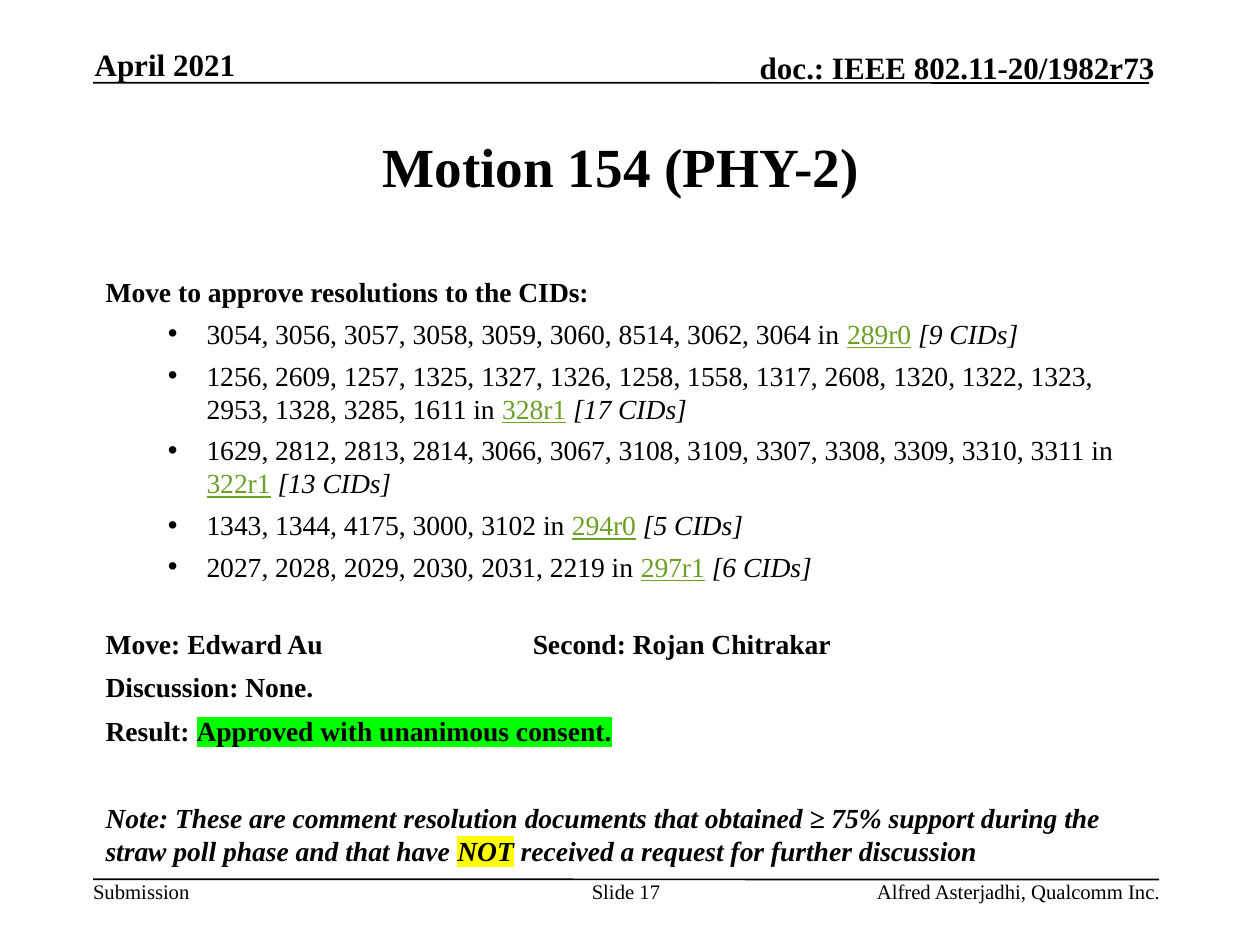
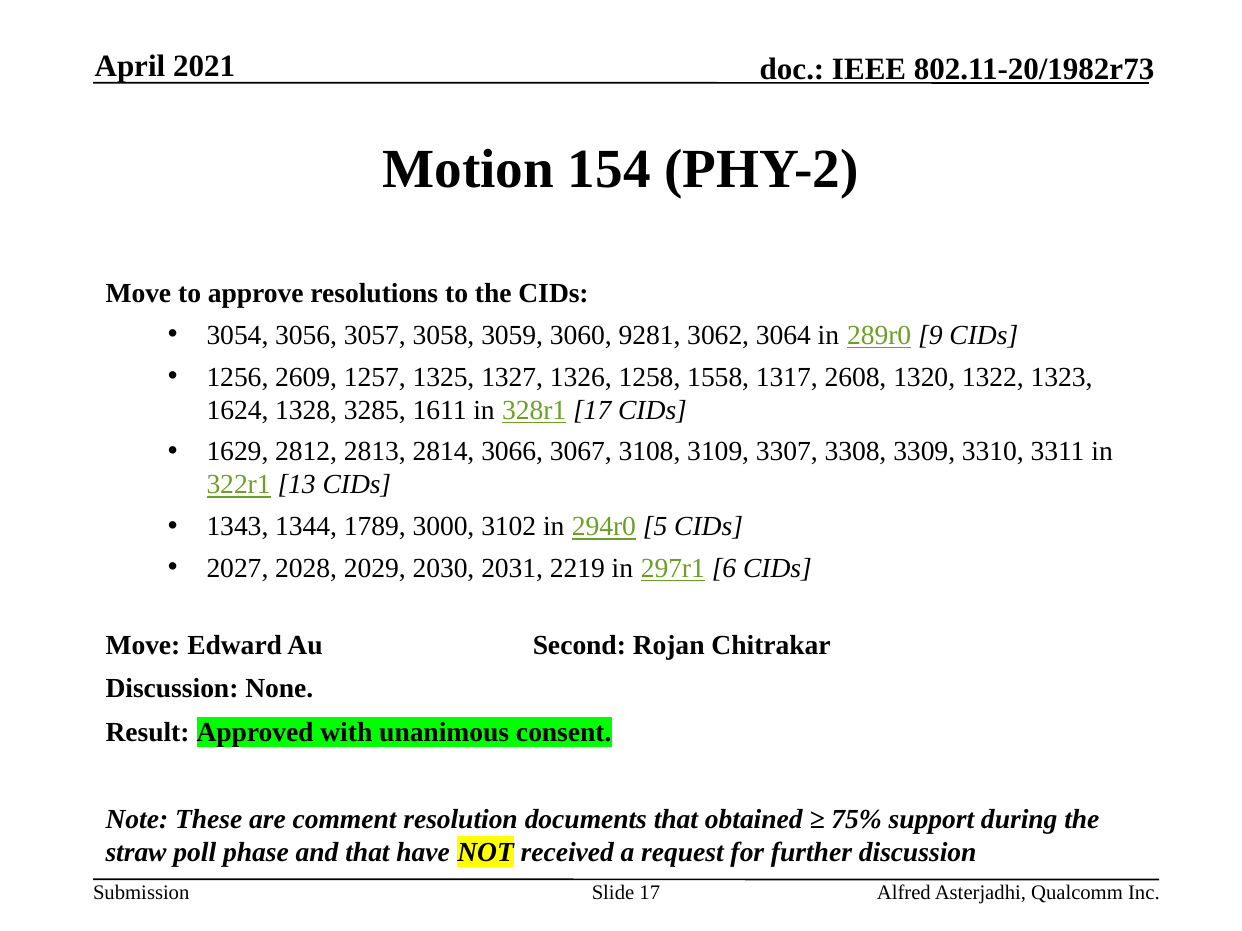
8514: 8514 -> 9281
2953: 2953 -> 1624
4175: 4175 -> 1789
